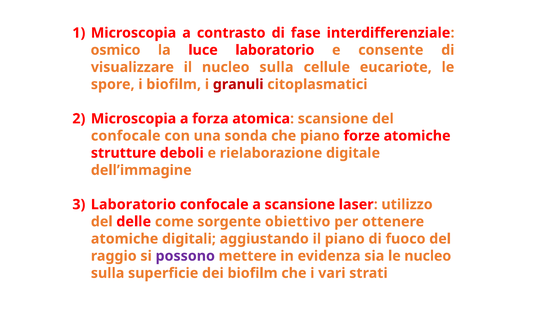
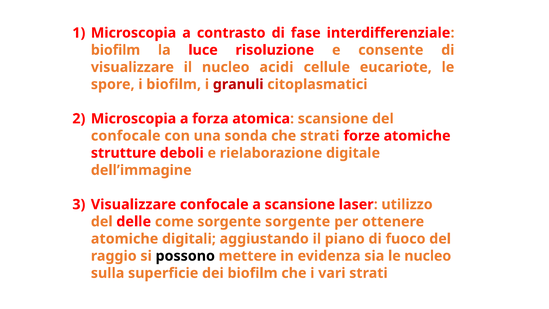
osmico at (116, 50): osmico -> biofilm
luce laboratorio: laboratorio -> risoluzione
il nucleo sulla: sulla -> acidi
che piano: piano -> strati
Laboratorio at (133, 204): Laboratorio -> Visualizzare
sorgente obiettivo: obiettivo -> sorgente
possono colour: purple -> black
